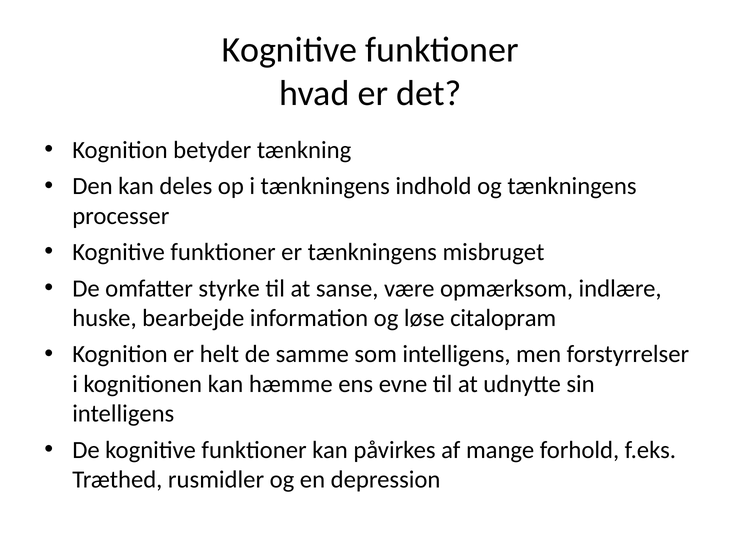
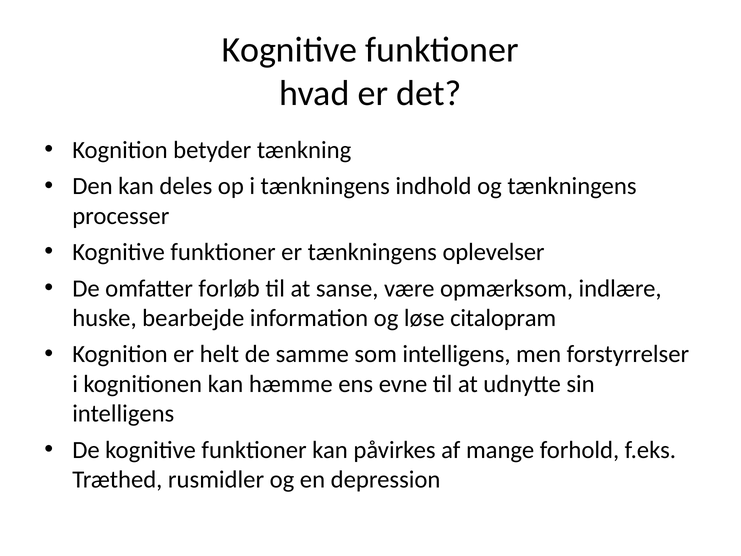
misbruget: misbruget -> oplevelser
styrke: styrke -> forløb
